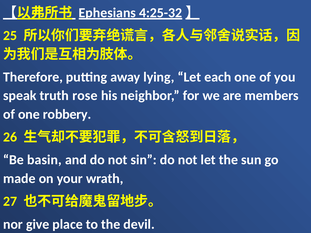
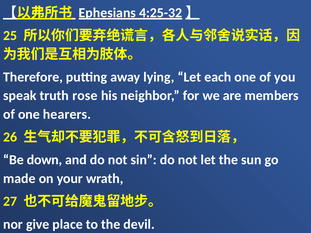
robbery: robbery -> hearers
basin: basin -> down
